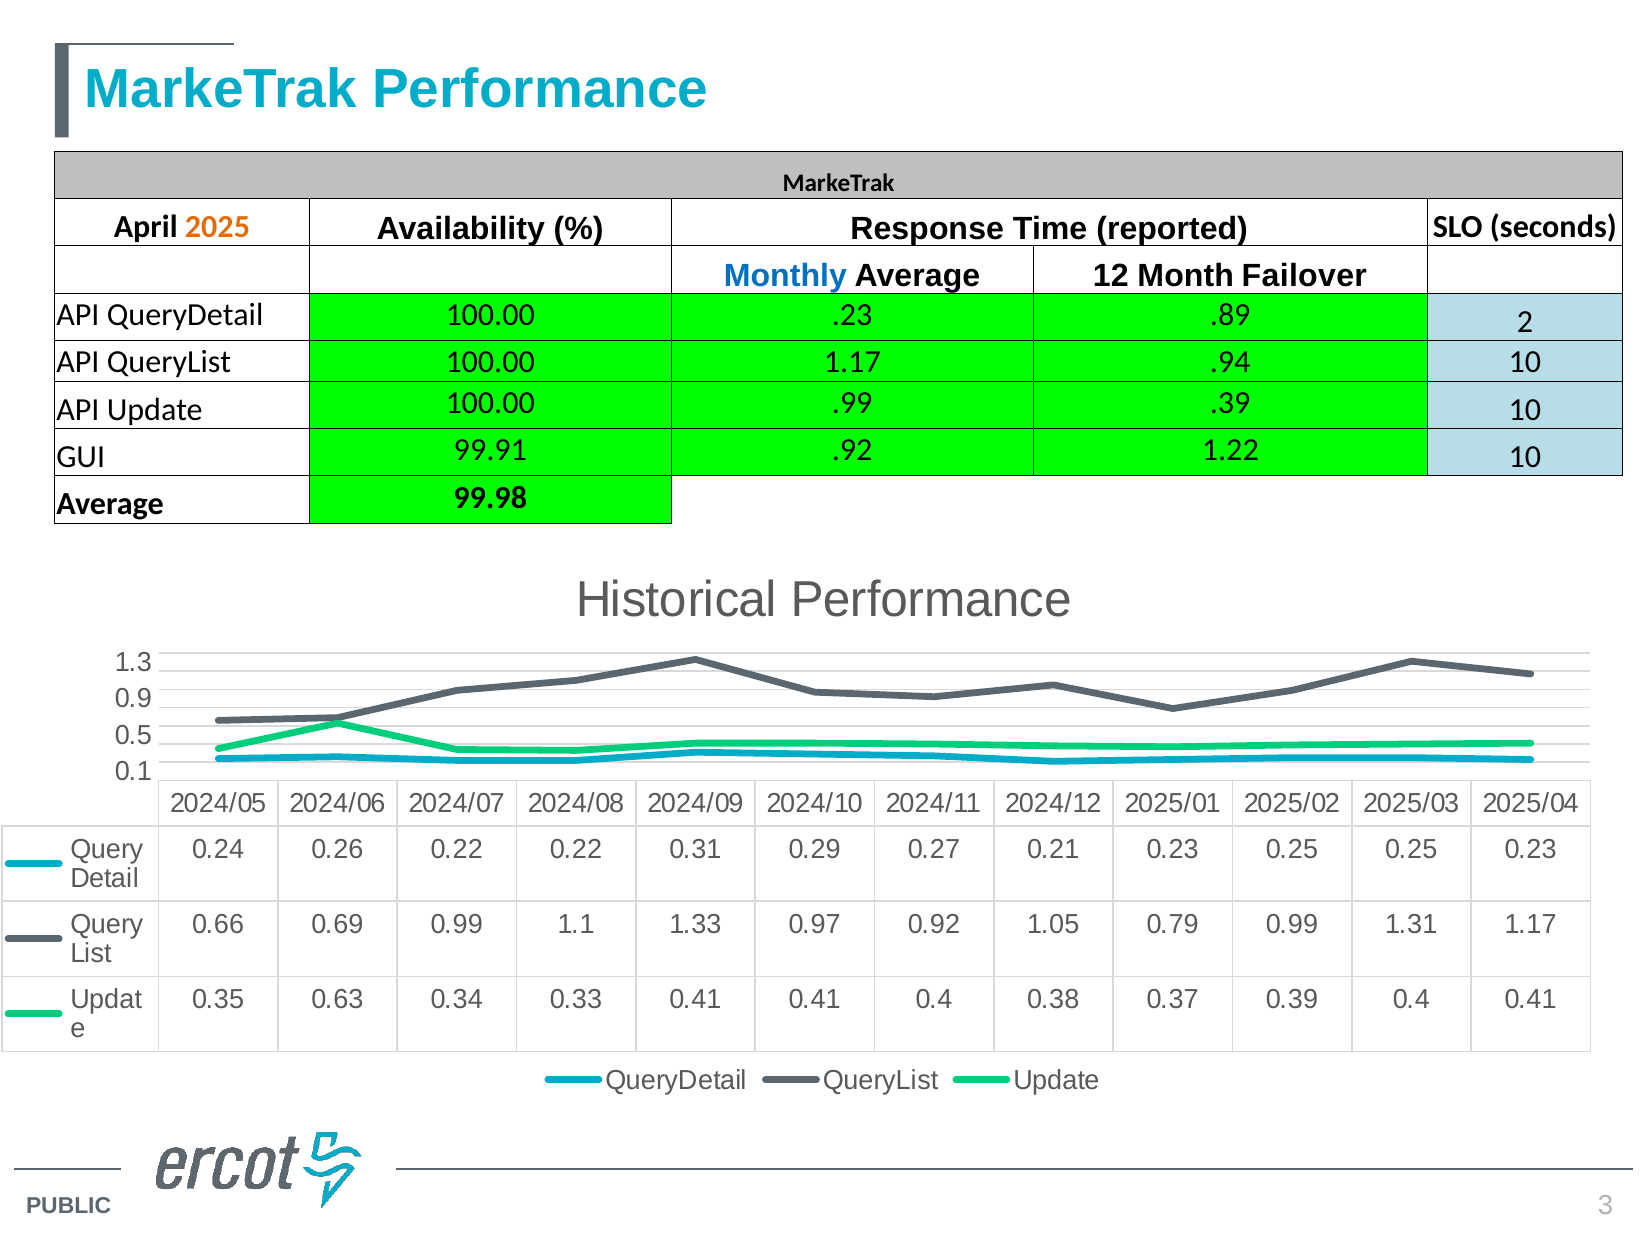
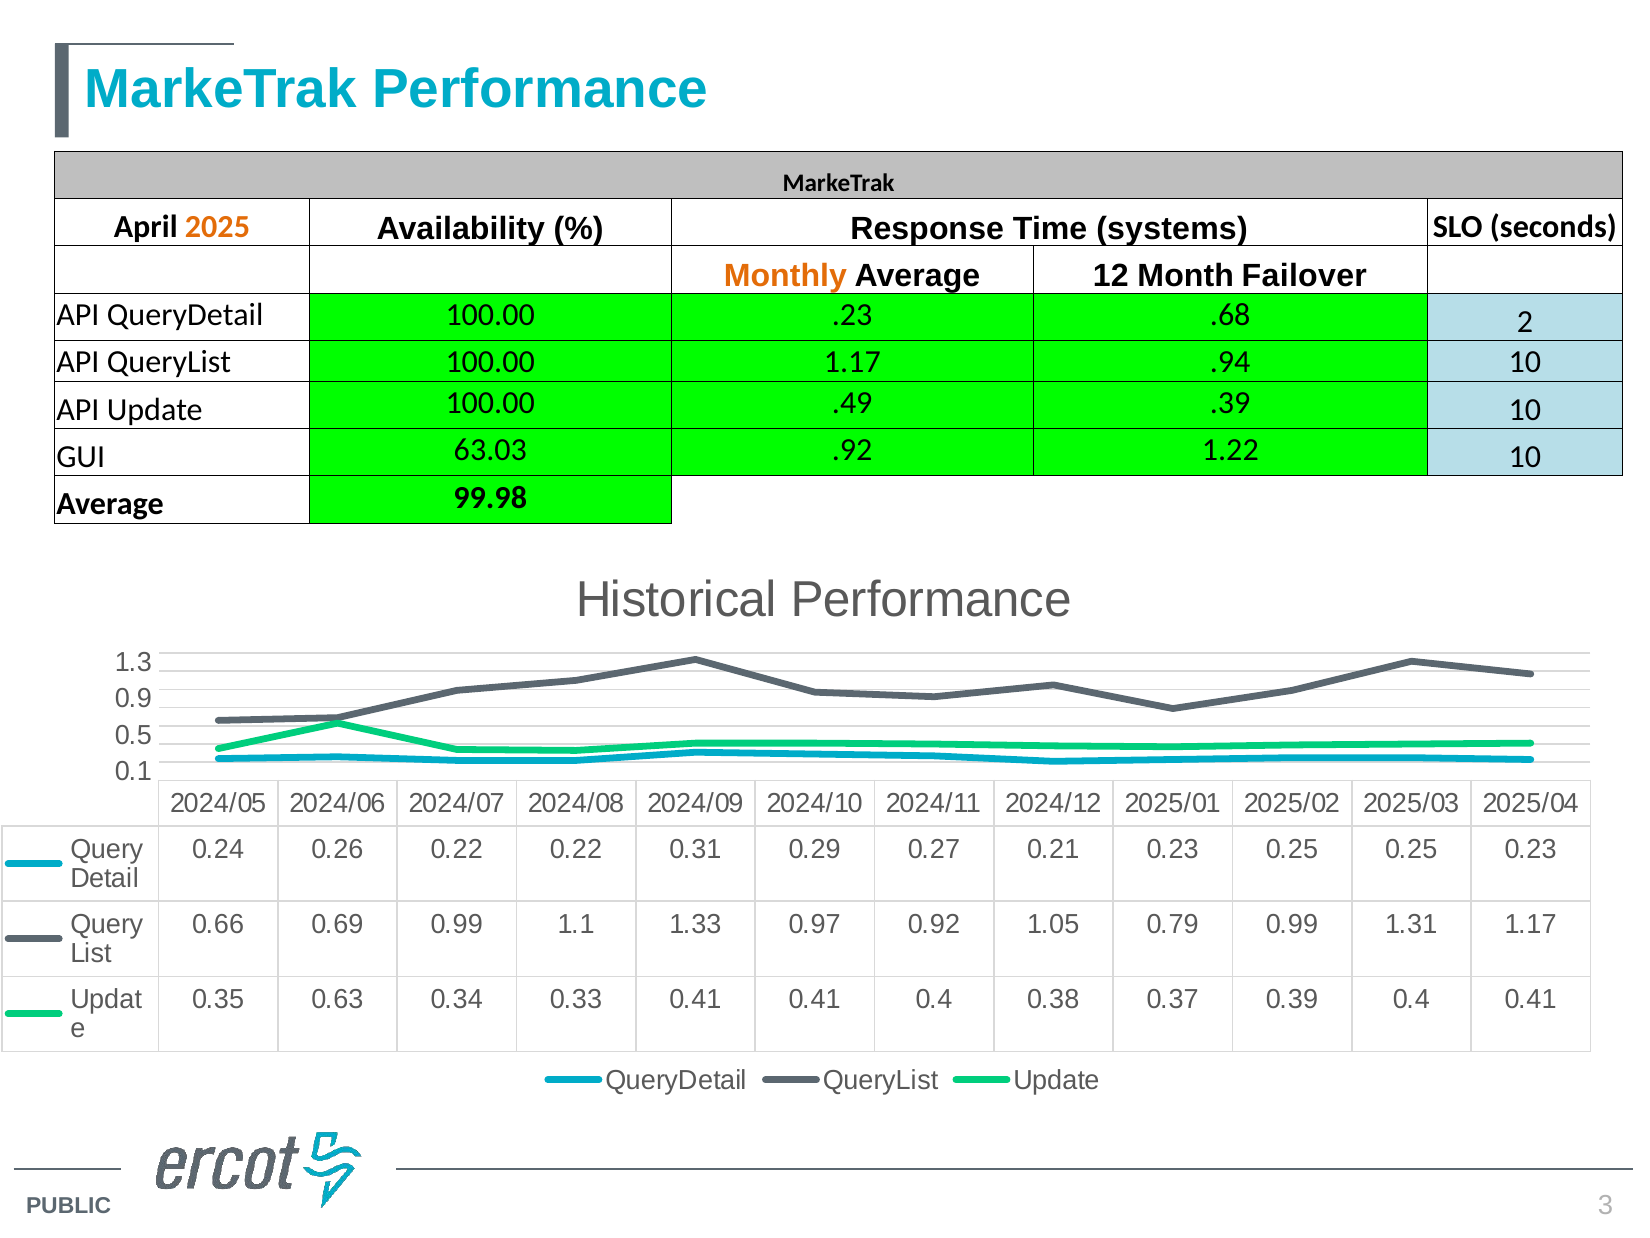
reported: reported -> systems
Monthly colour: blue -> orange
.89: .89 -> .68
.99: .99 -> .49
99.91: 99.91 -> 63.03
